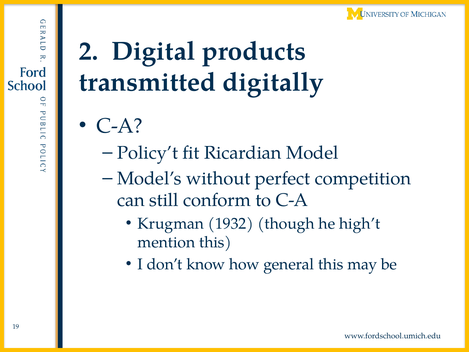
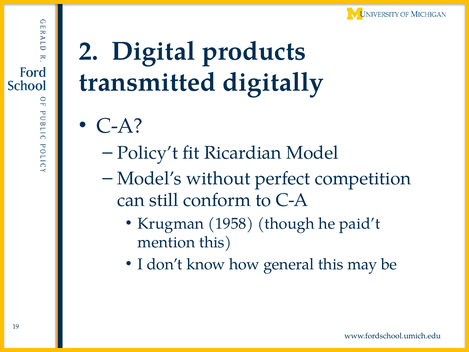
1932: 1932 -> 1958
high’t: high’t -> paid’t
